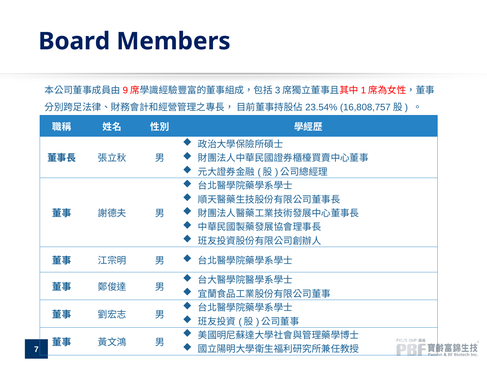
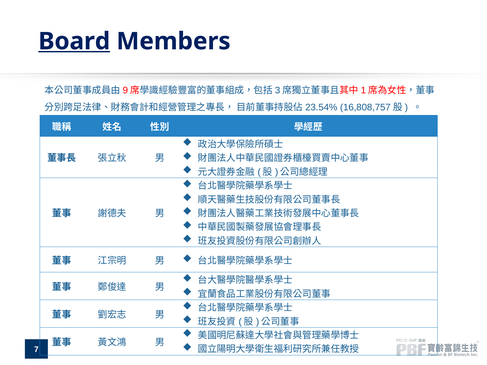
Board underline: none -> present
